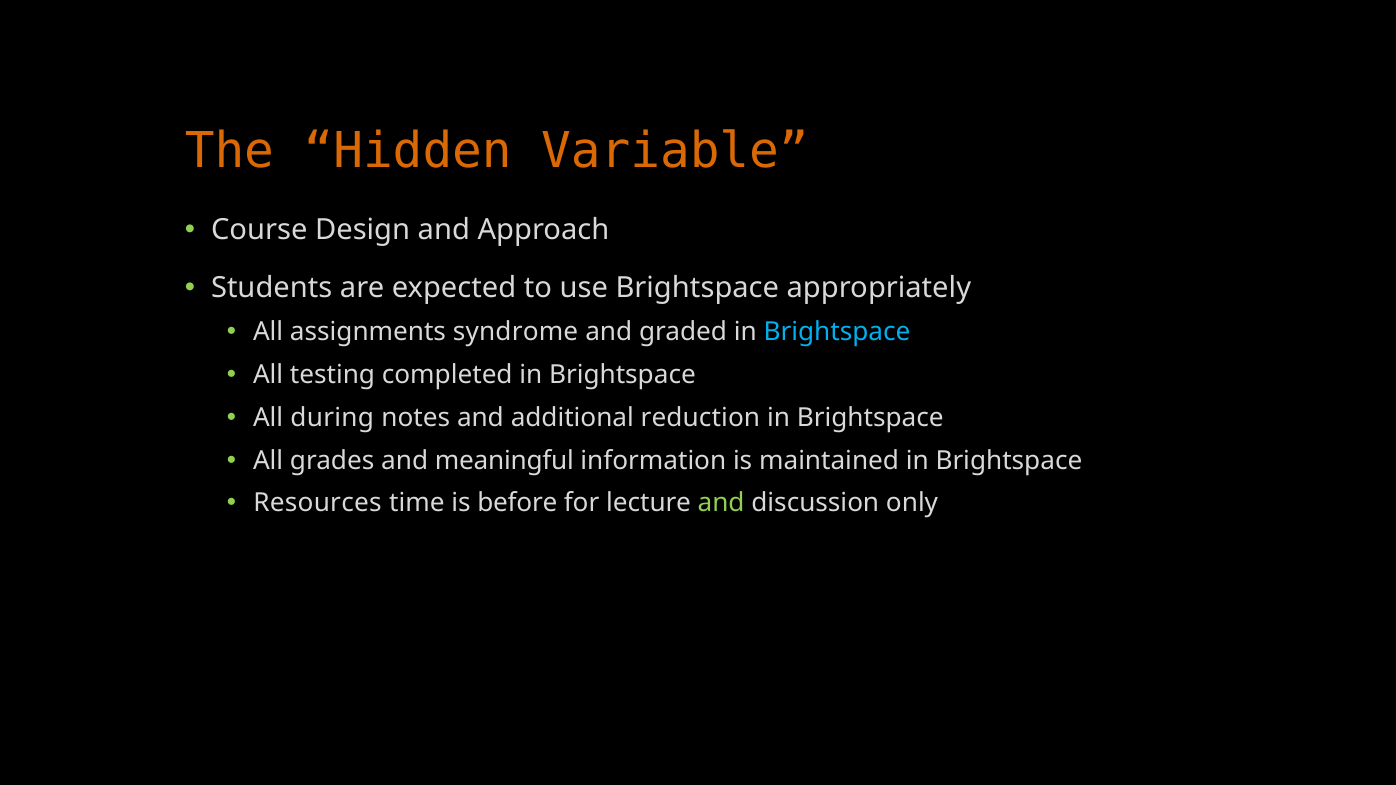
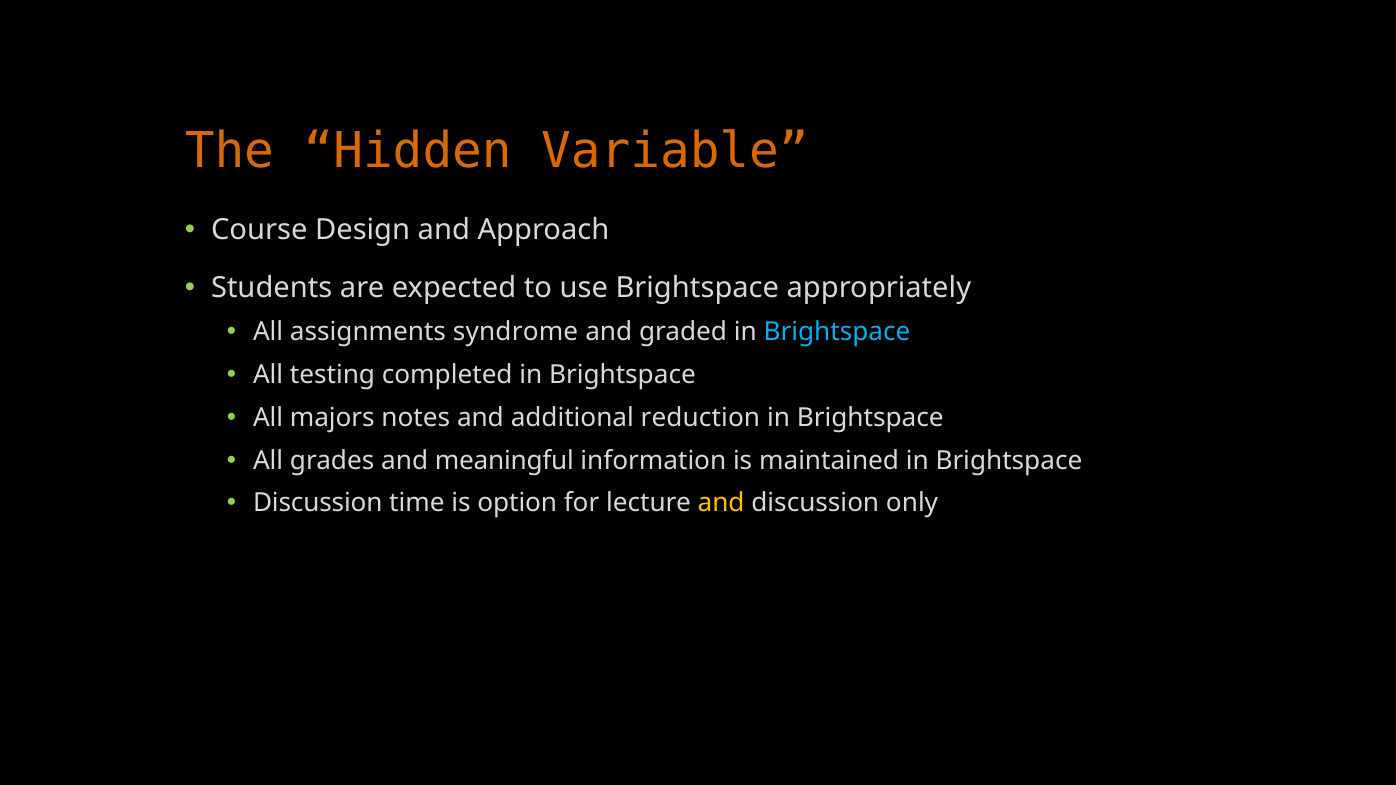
during: during -> majors
Resources at (318, 503): Resources -> Discussion
before: before -> option
and at (721, 503) colour: light green -> yellow
